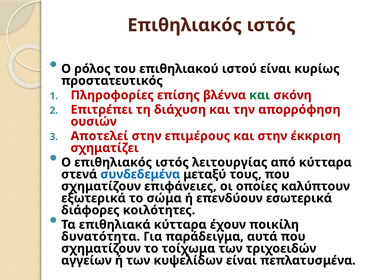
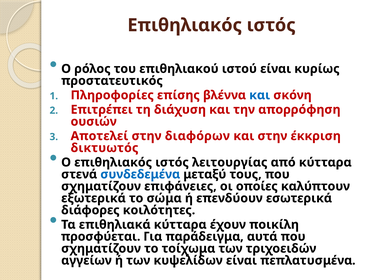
και at (260, 95) colour: green -> blue
επιμέρους: επιμέρους -> διαφόρων
σχηματίζει: σχηματίζει -> δικτυωτός
δυνατότητα: δυνατότητα -> προσφύεται
